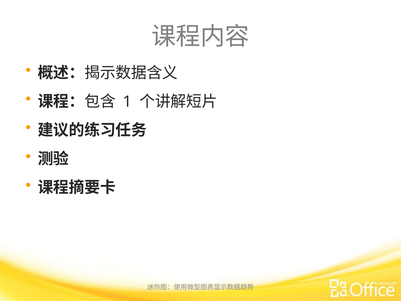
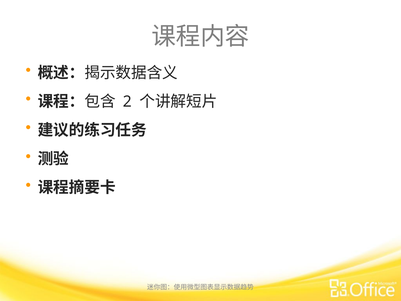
1: 1 -> 2
